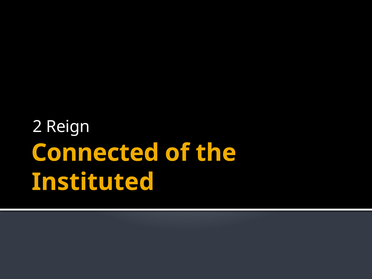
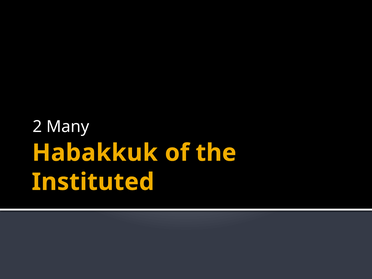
Reign: Reign -> Many
Connected: Connected -> Habakkuk
